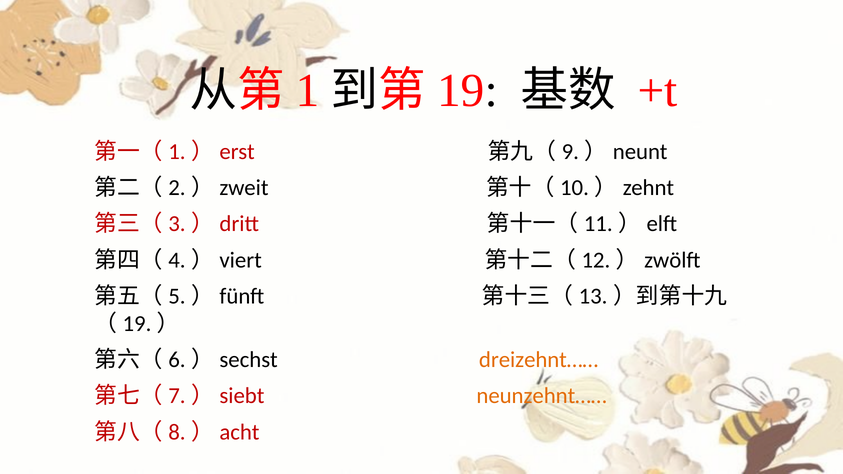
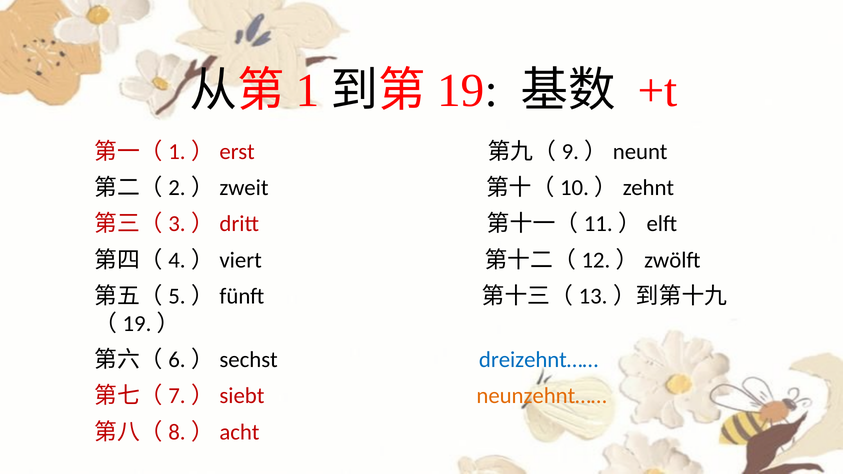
dreizehnt…… colour: orange -> blue
